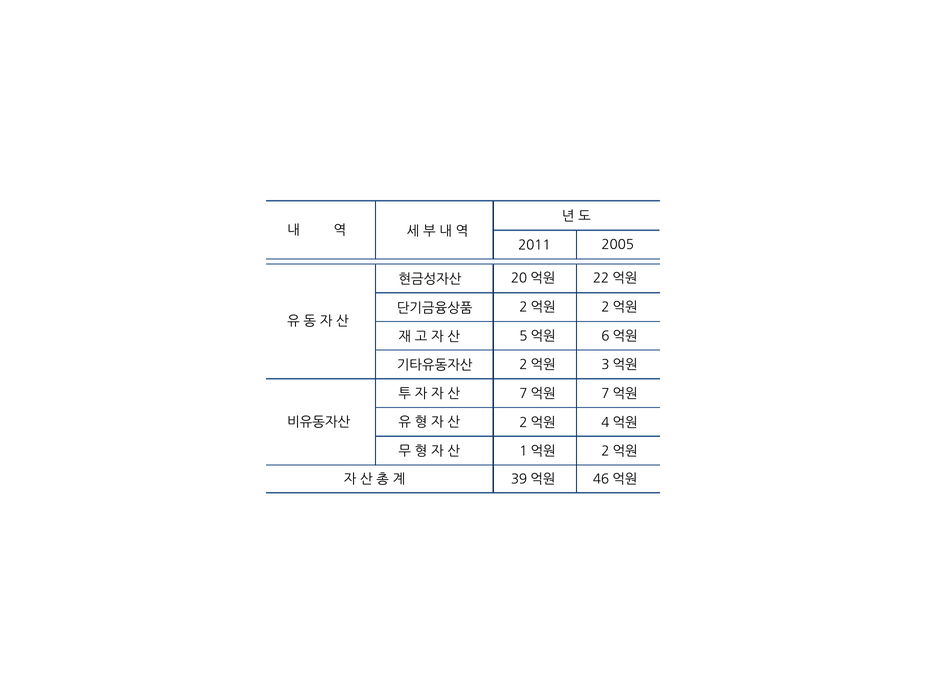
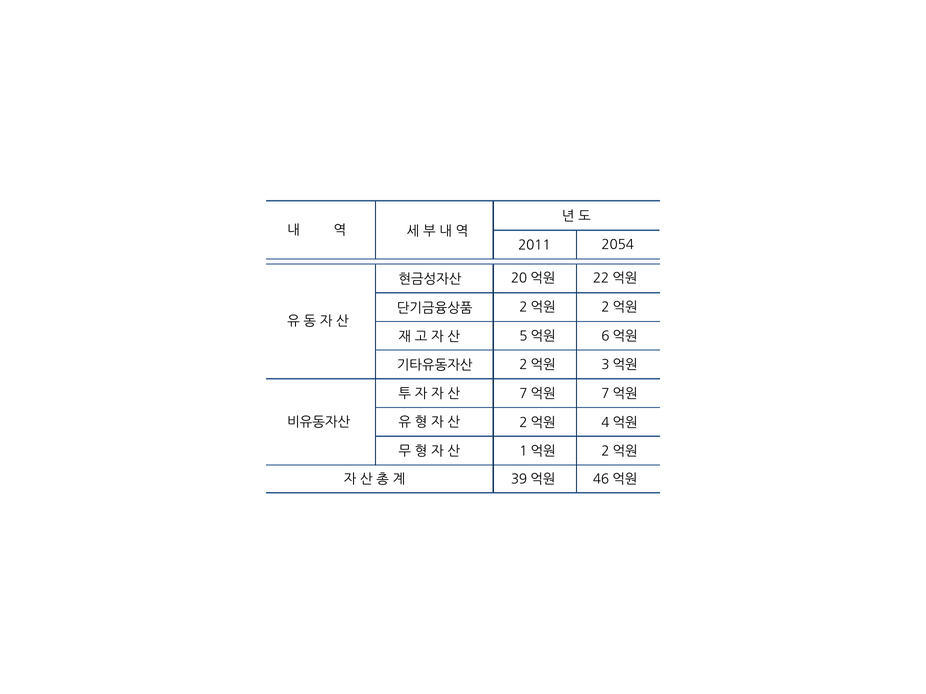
2005: 2005 -> 2054
